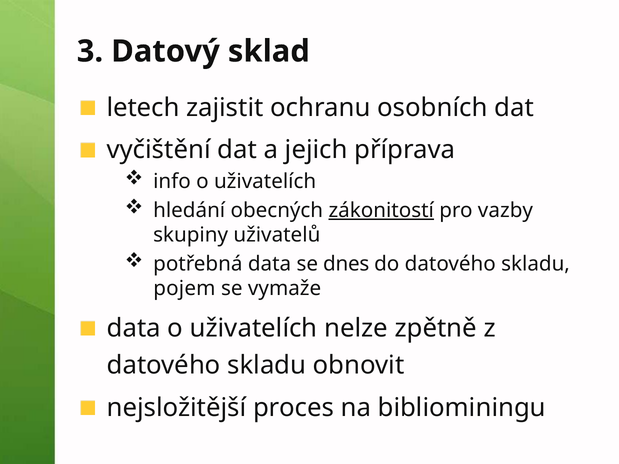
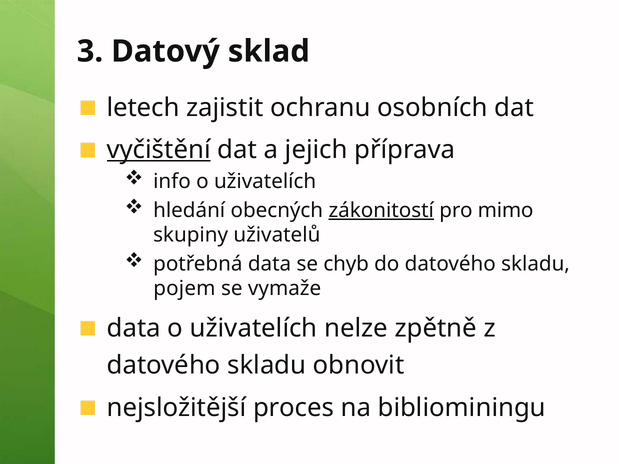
vyčištění underline: none -> present
vazby: vazby -> mimo
dnes: dnes -> chyb
